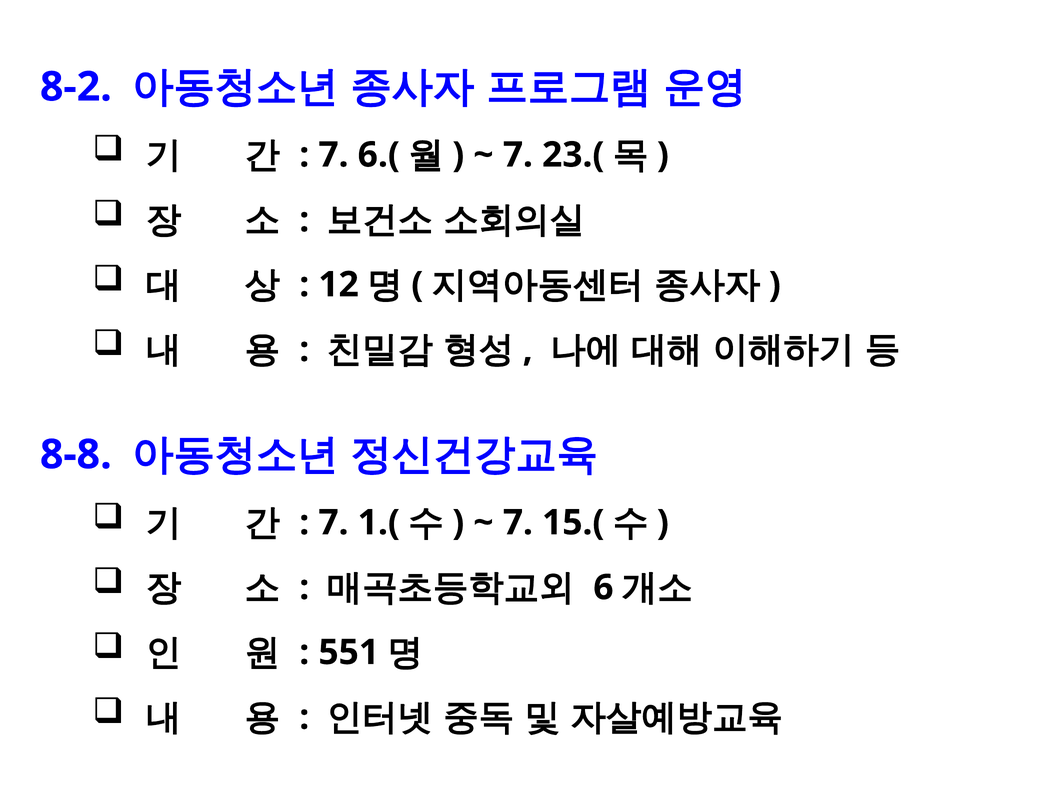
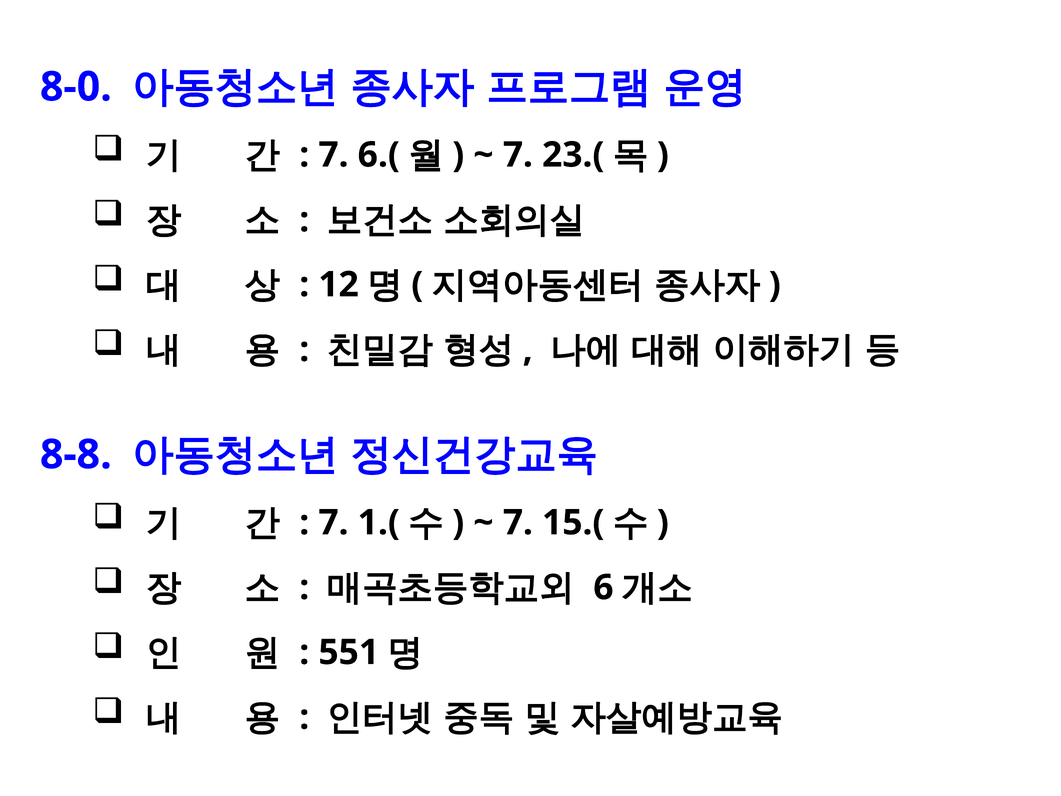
8-2: 8-2 -> 8-0
